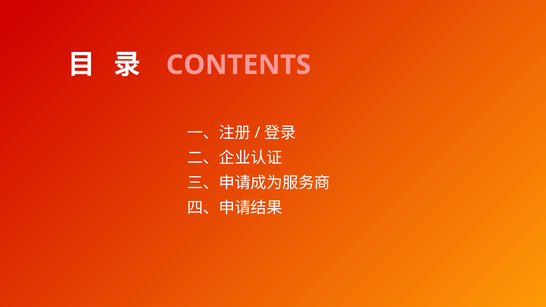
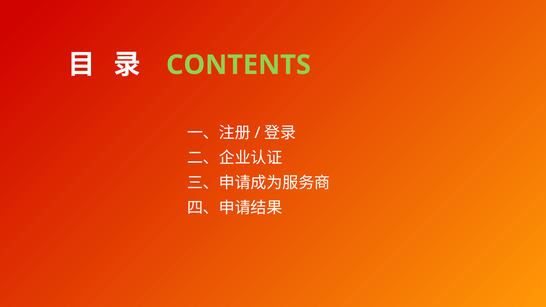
CONTENTS colour: pink -> light green
